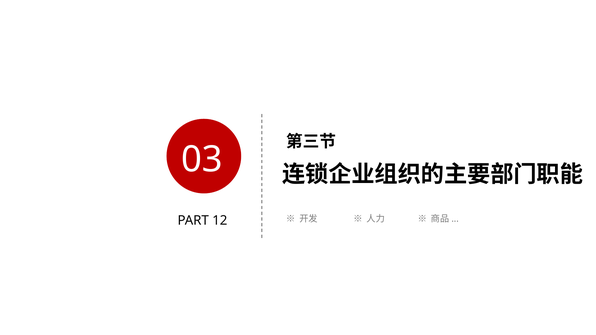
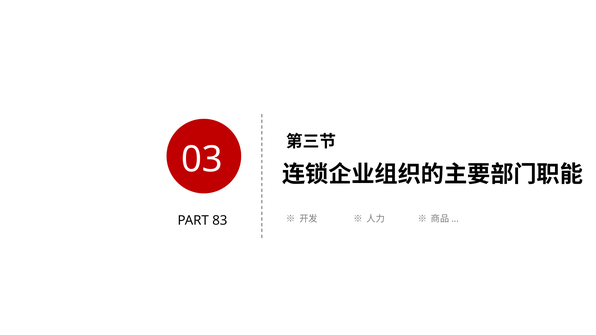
12: 12 -> 83
